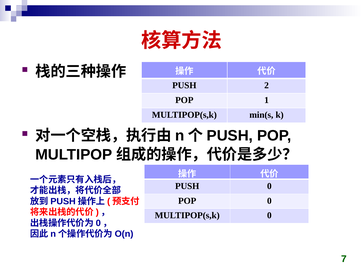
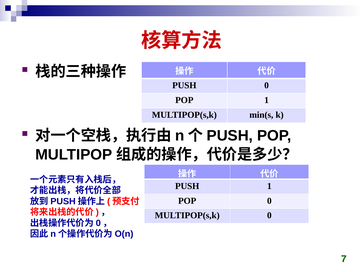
PUSH 2: 2 -> 0
PUSH 0: 0 -> 1
